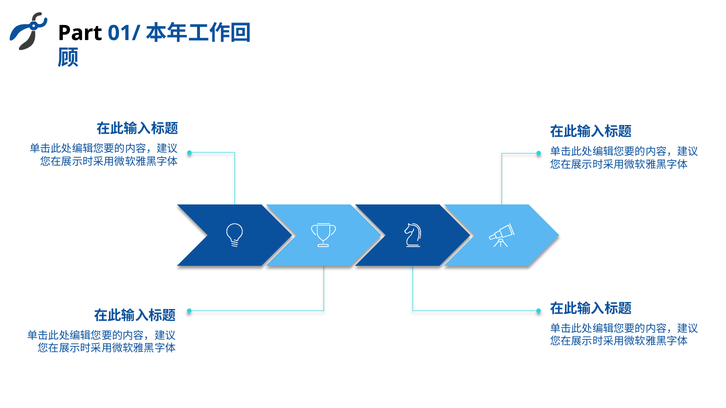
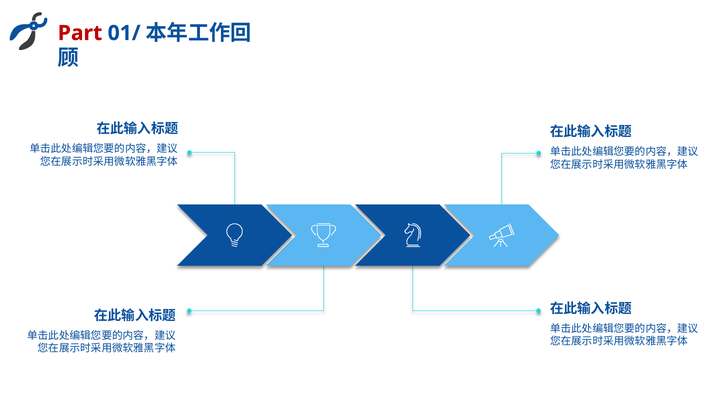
Part colour: black -> red
